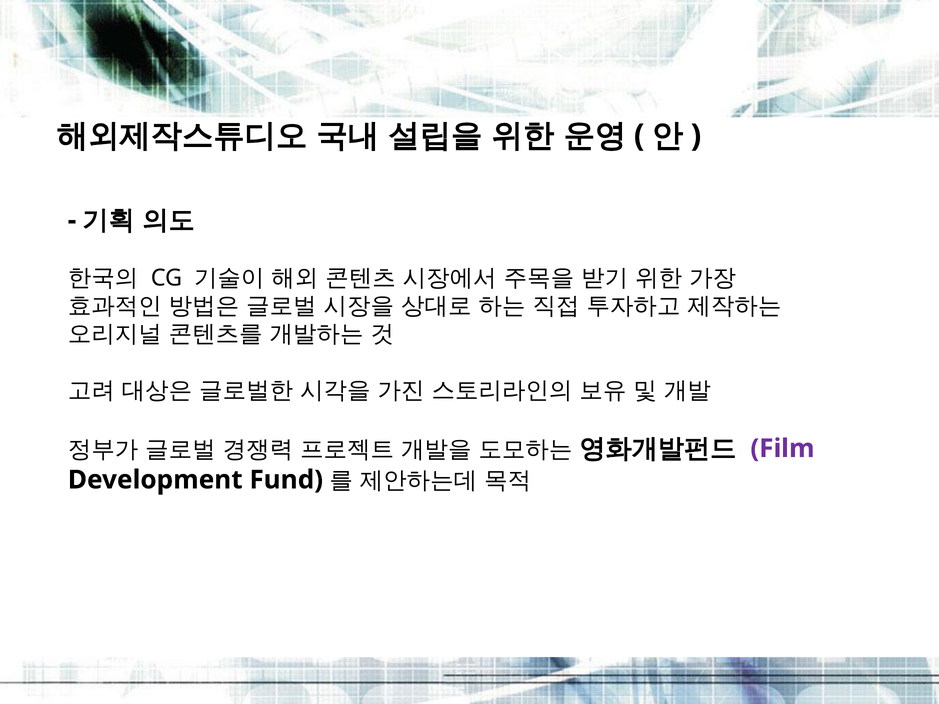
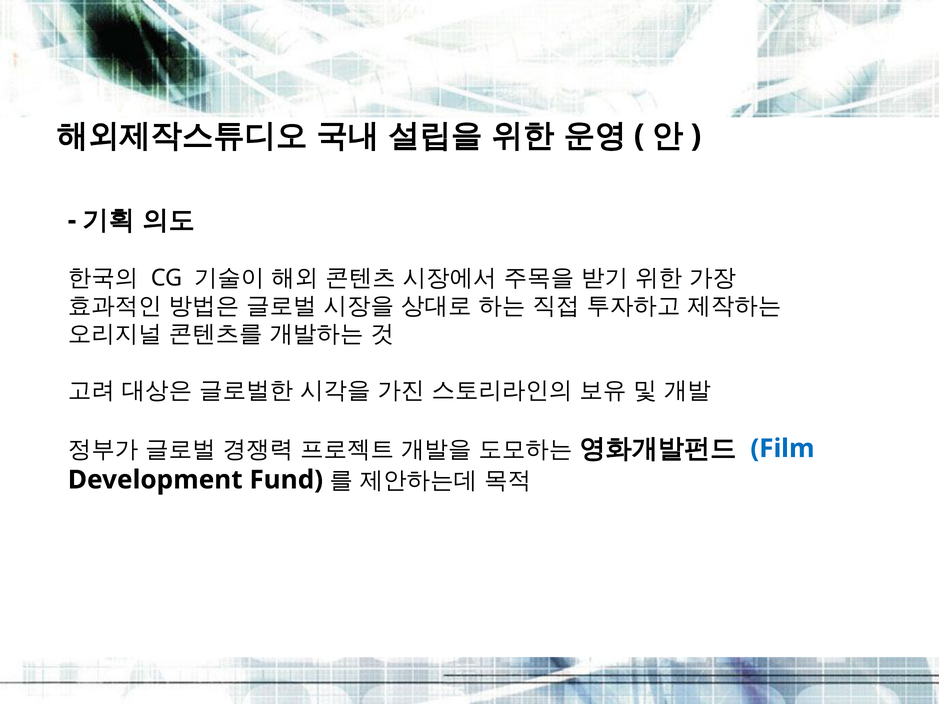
Film colour: purple -> blue
